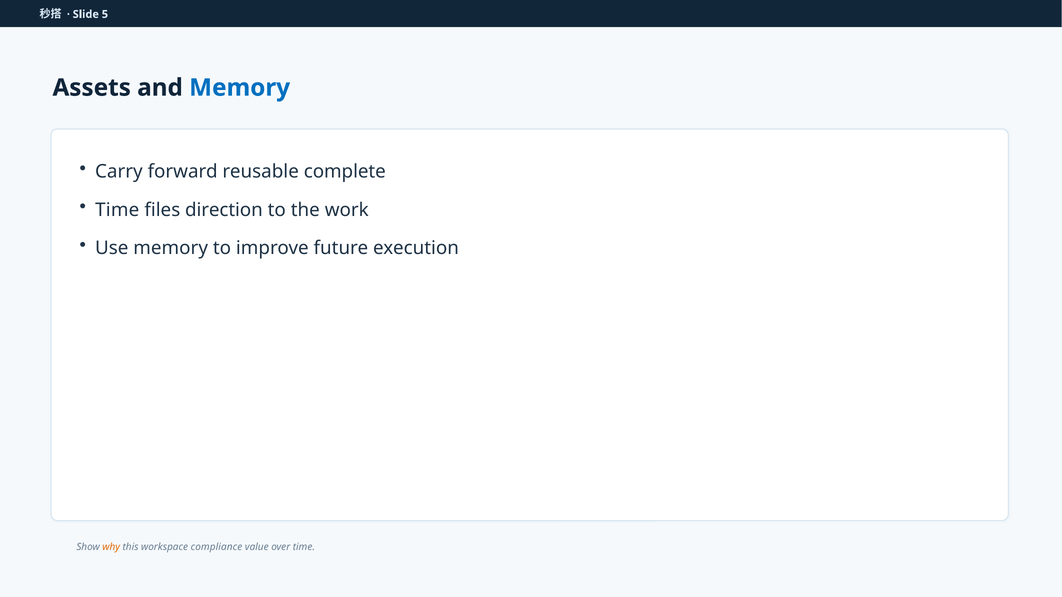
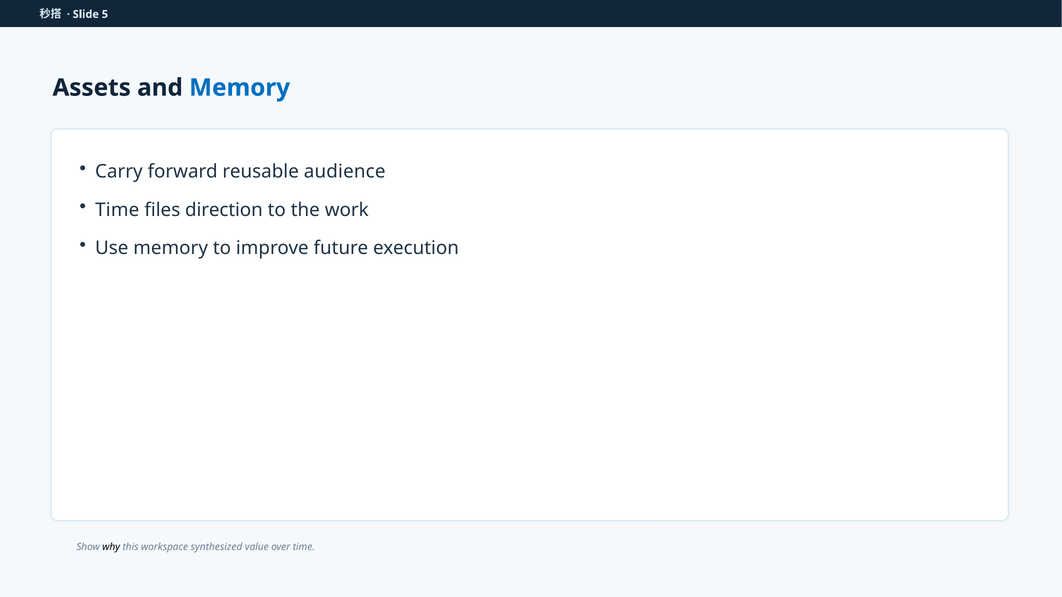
complete: complete -> audience
why colour: orange -> black
compliance: compliance -> synthesized
